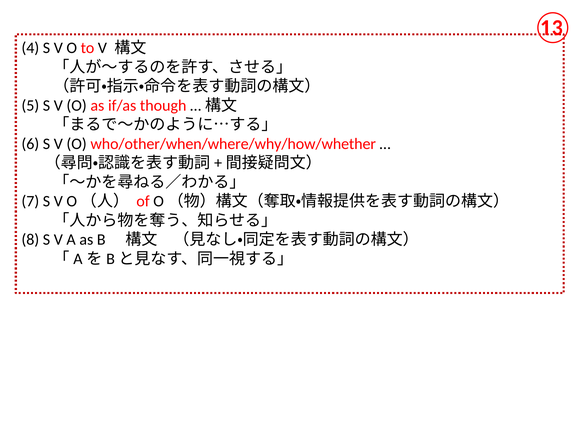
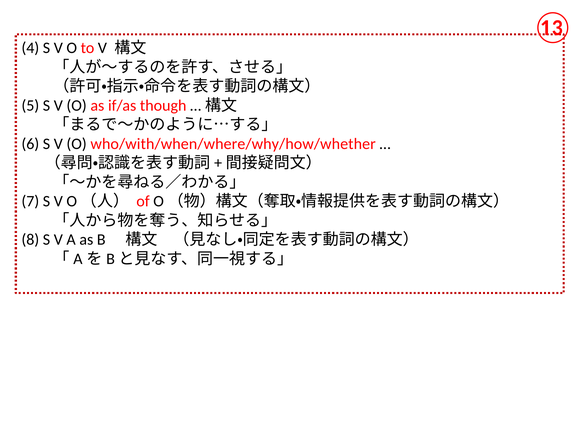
who/other/when/where/why/how/whether: who/other/when/where/why/how/whether -> who/with/when/where/why/how/whether
